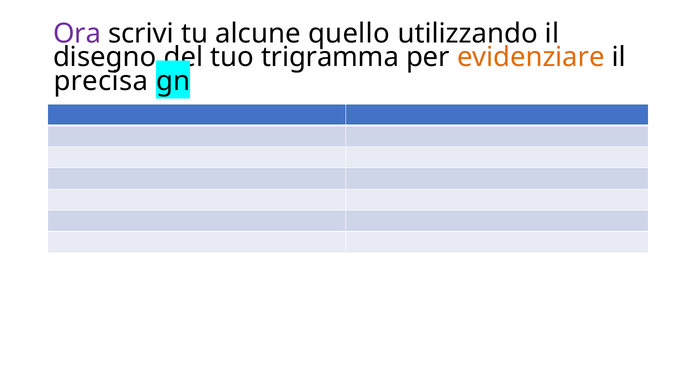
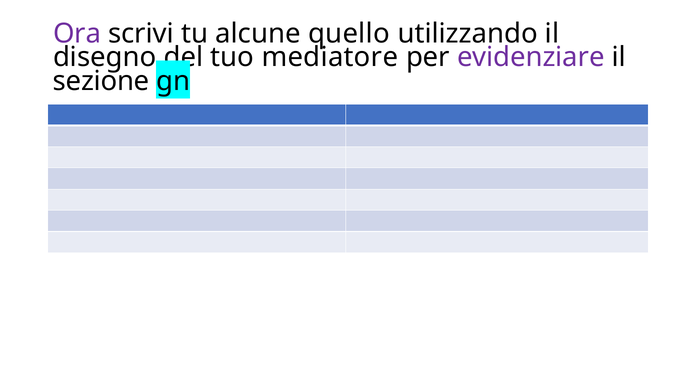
trigramma: trigramma -> mediatore
evidenziare colour: orange -> purple
precisa: precisa -> sezione
